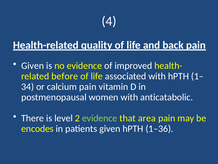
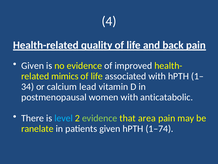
before: before -> mimics
calcium pain: pain -> lead
level colour: white -> light blue
encodes: encodes -> ranelate
1–36: 1–36 -> 1–74
